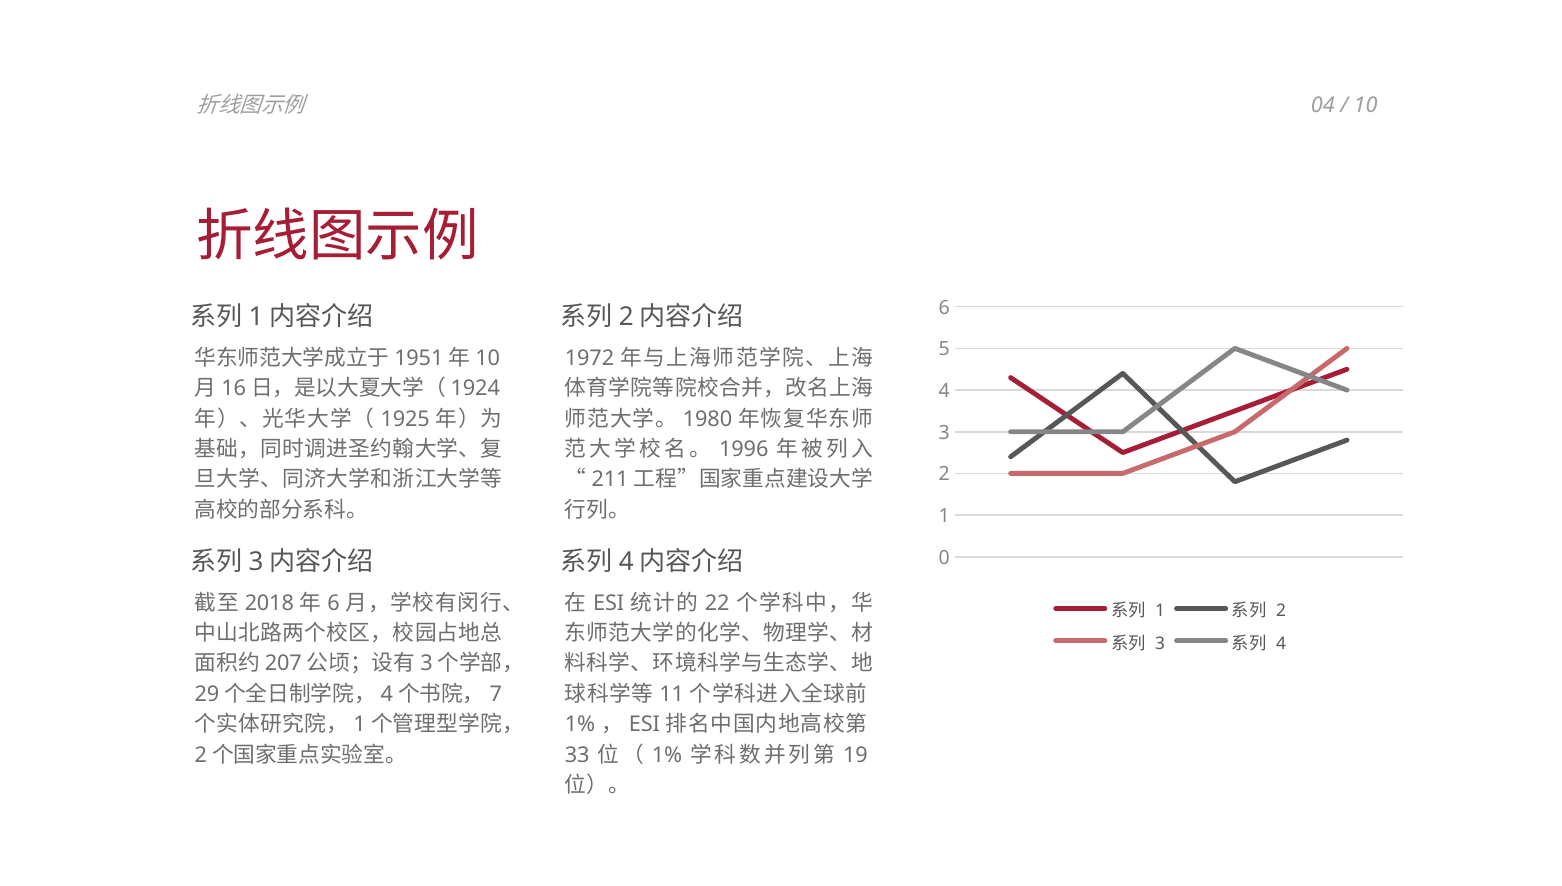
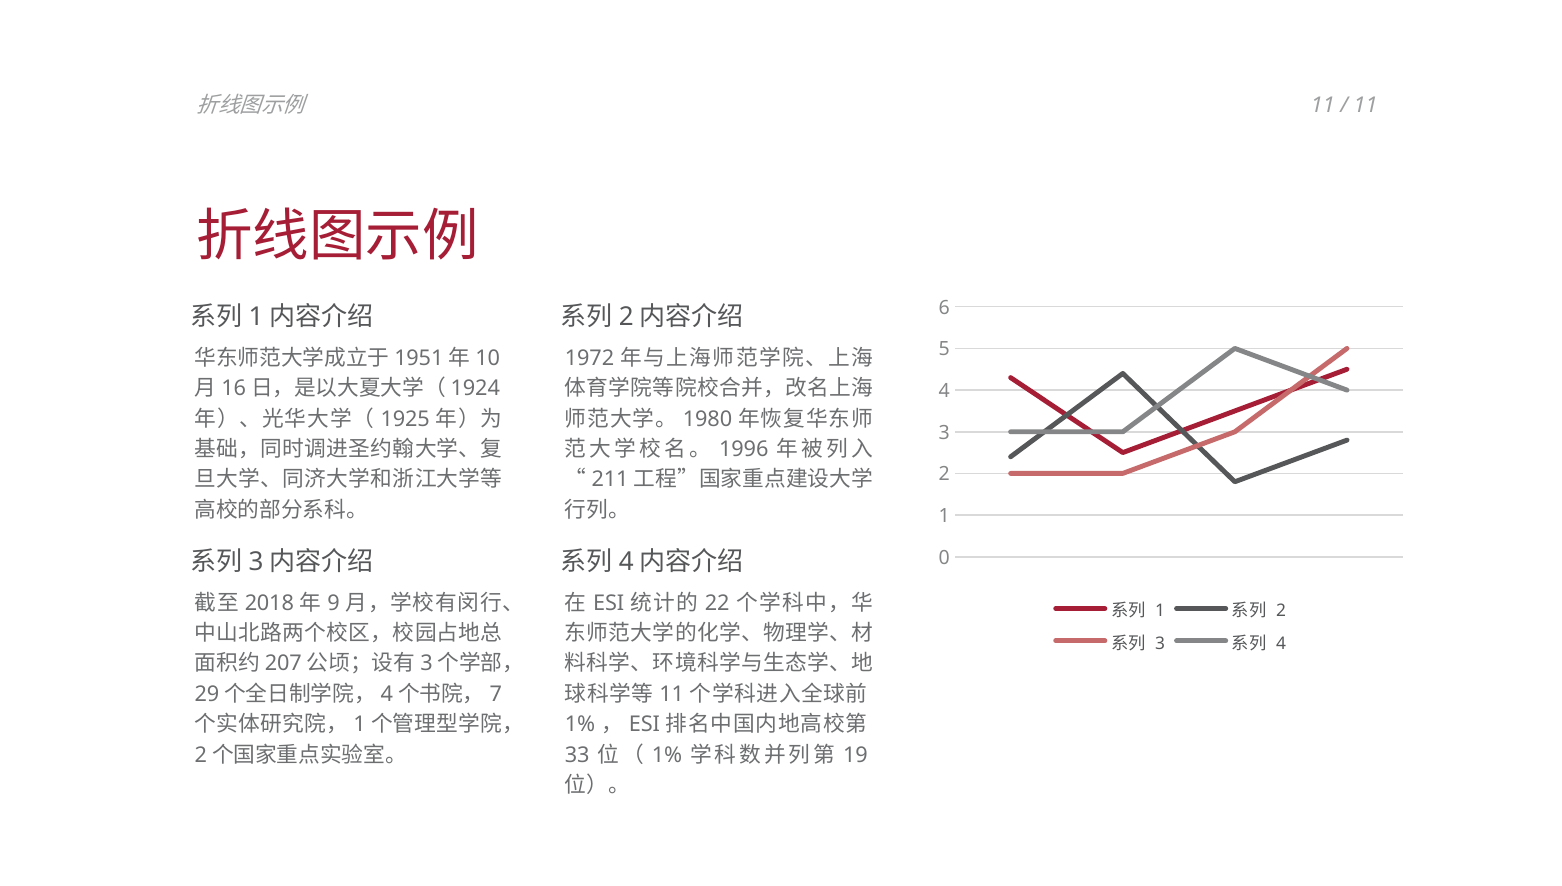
04 at (1323, 106): 04 -> 11
10 at (1366, 106): 10 -> 11
6 at (334, 603): 6 -> 9
